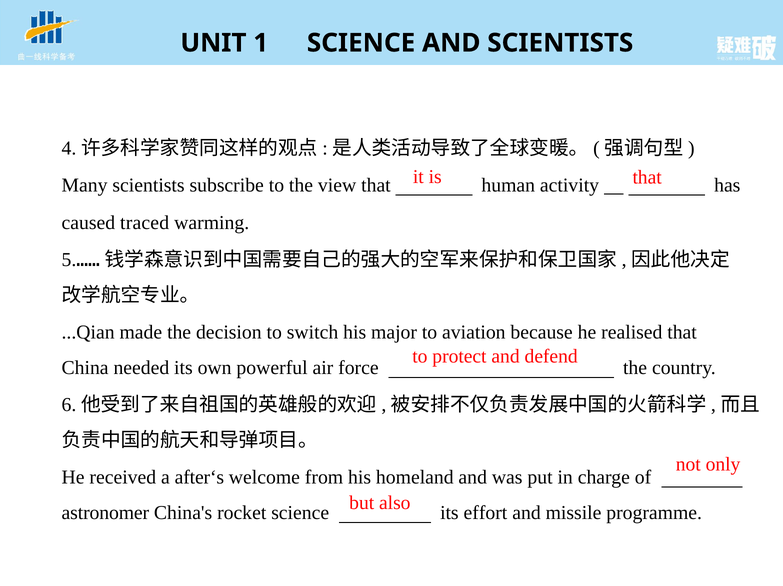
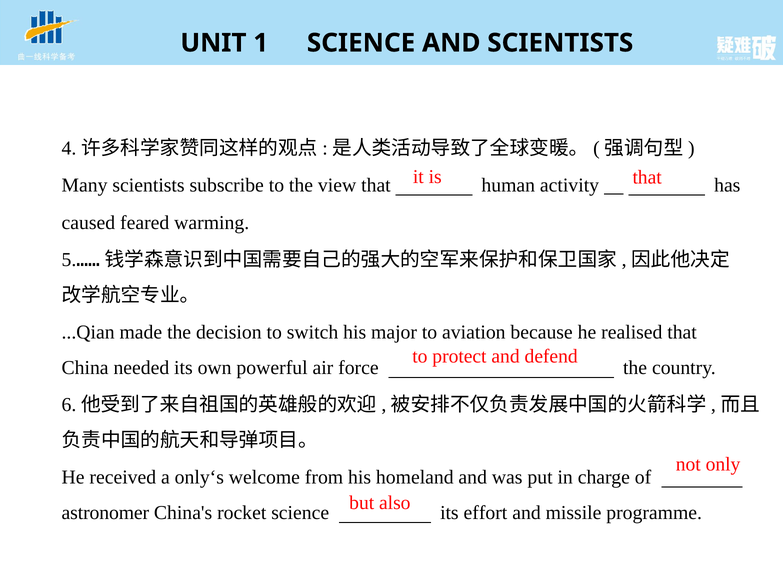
traced: traced -> feared
after‘s: after‘s -> only‘s
